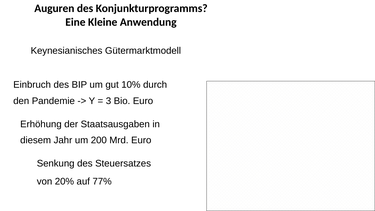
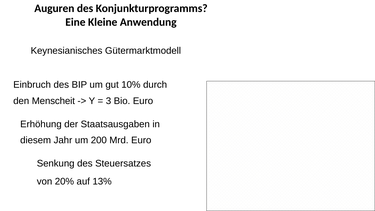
Pandemie: Pandemie -> Menscheit
77%: 77% -> 13%
